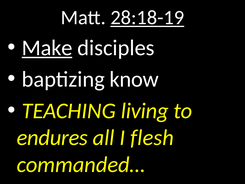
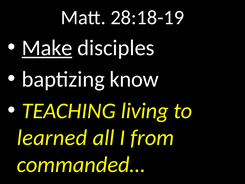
28:18-19 underline: present -> none
endures: endures -> learned
flesh: flesh -> from
